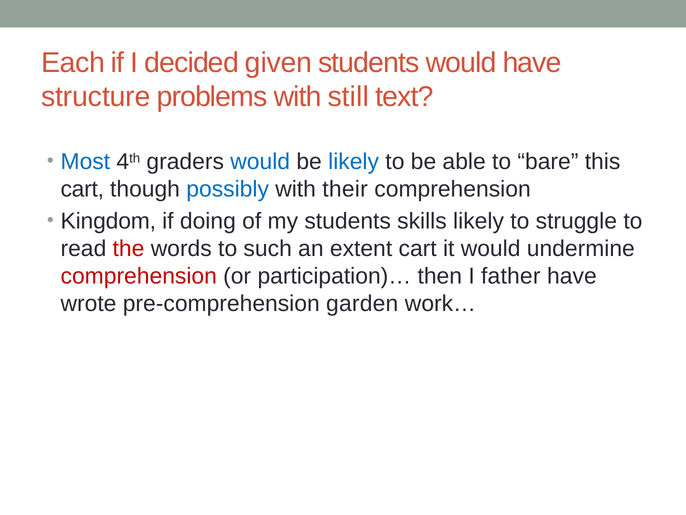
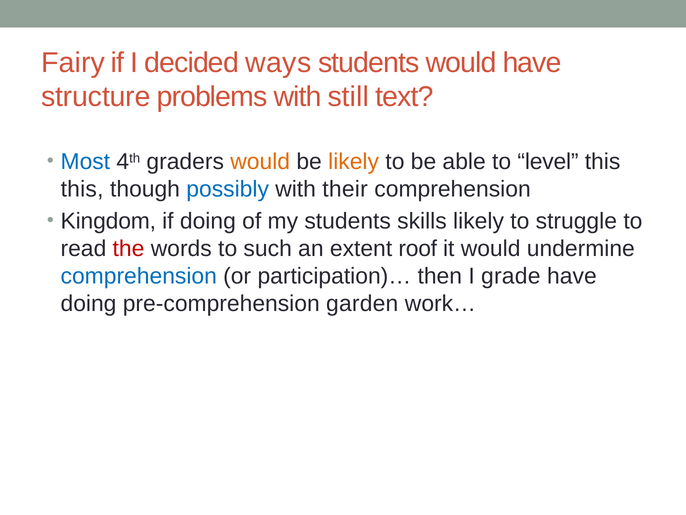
Each: Each -> Fairy
given: given -> ways
would at (260, 162) colour: blue -> orange
likely at (354, 162) colour: blue -> orange
bare: bare -> level
cart at (82, 189): cart -> this
extent cart: cart -> roof
comprehension at (139, 276) colour: red -> blue
father: father -> grade
wrote at (89, 303): wrote -> doing
